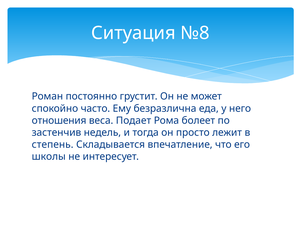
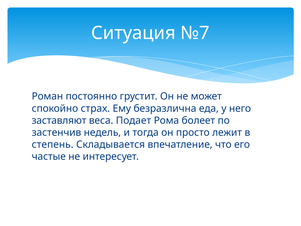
№8: №8 -> №7
часто: часто -> страх
отношения: отношения -> заставляют
школы: школы -> частые
